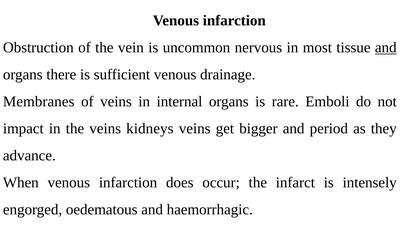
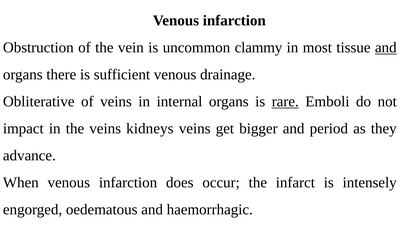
nervous: nervous -> clammy
Membranes: Membranes -> Obliterative
rare underline: none -> present
